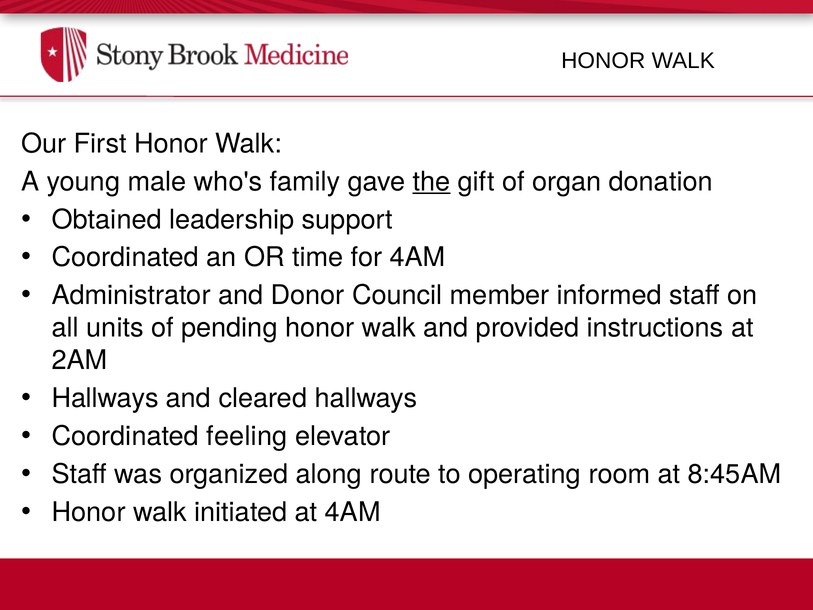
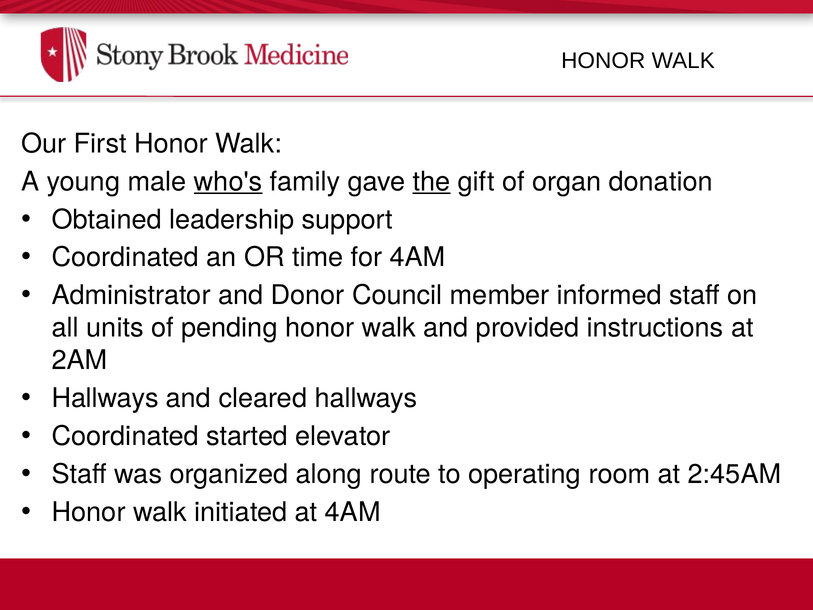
who's underline: none -> present
feeling: feeling -> started
8:45AM: 8:45AM -> 2:45AM
